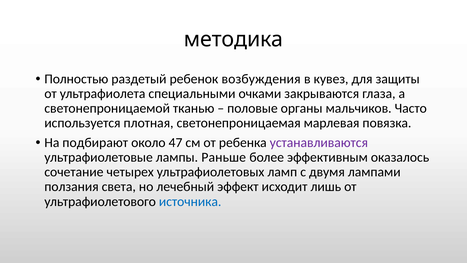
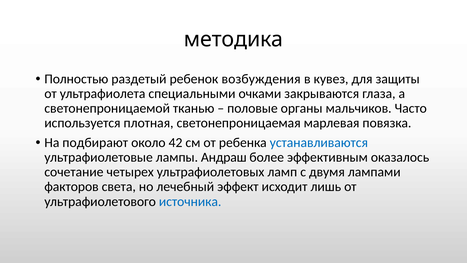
47: 47 -> 42
устанавливаются colour: purple -> blue
Раньше: Раньше -> Андраш
ползания: ползания -> факторов
